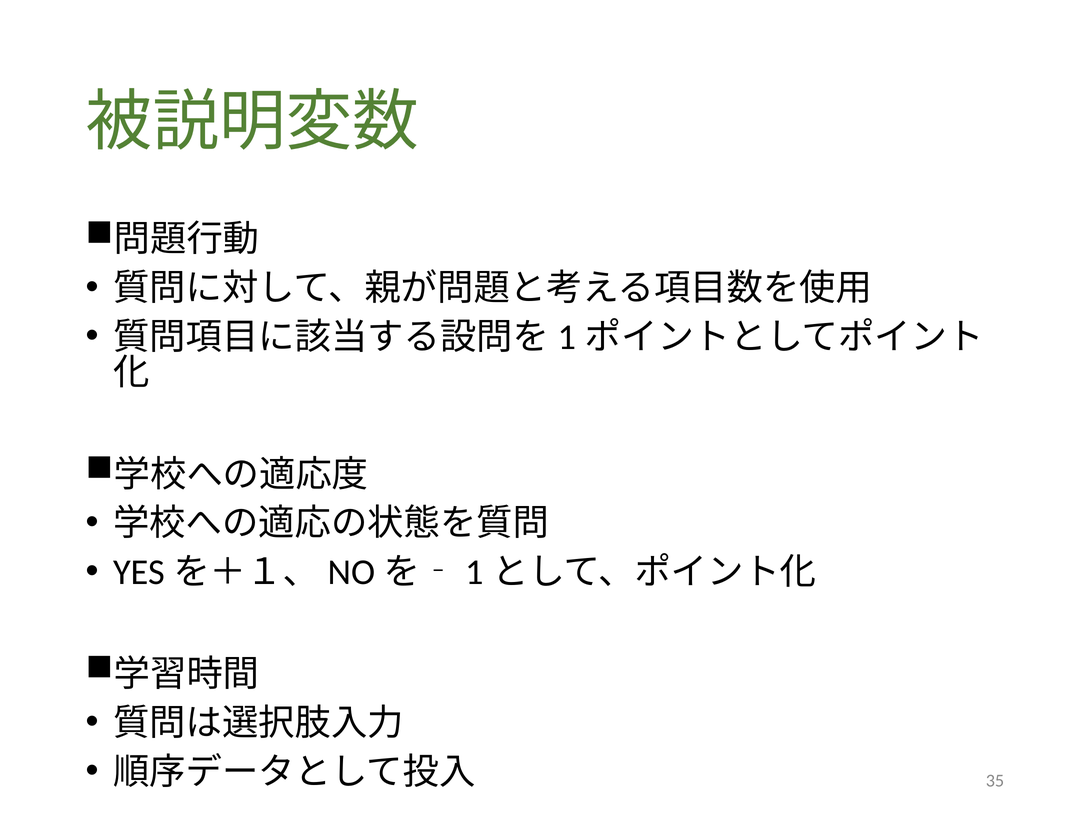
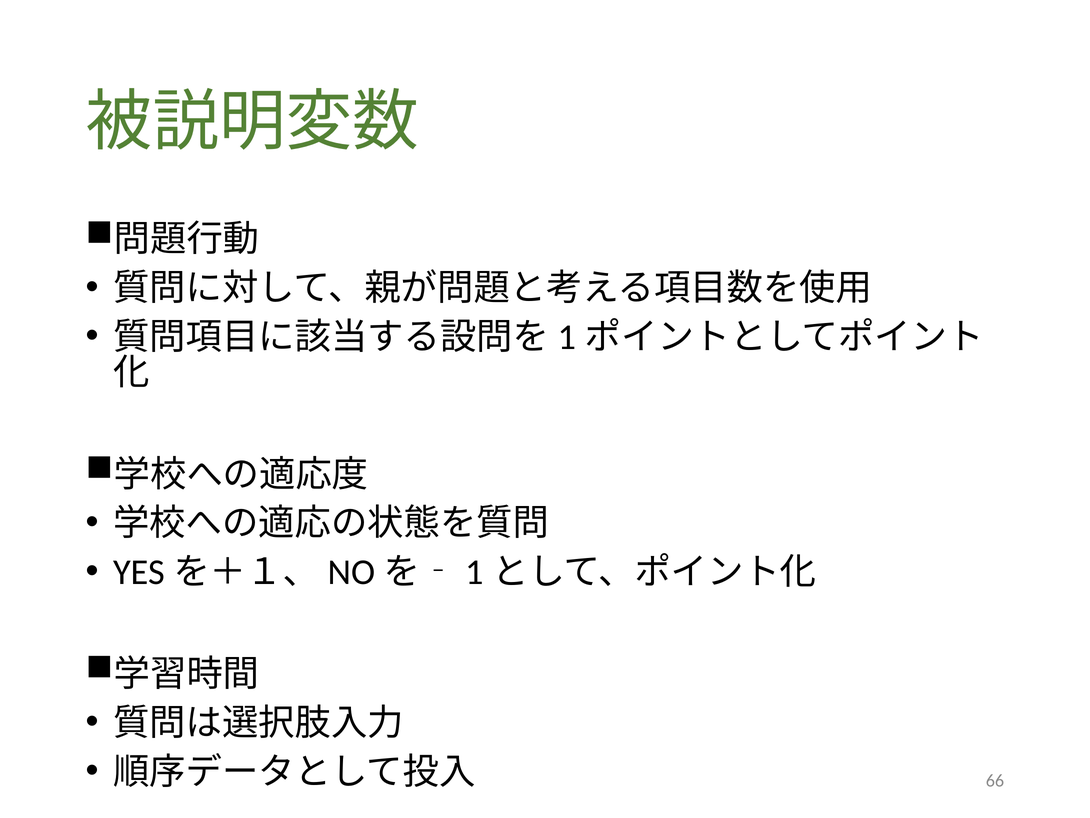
35: 35 -> 66
